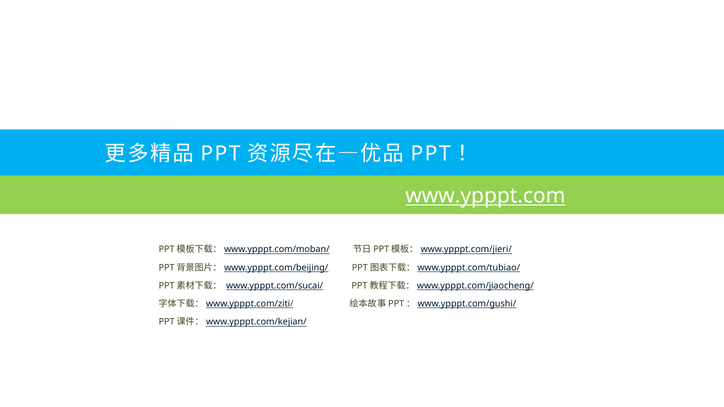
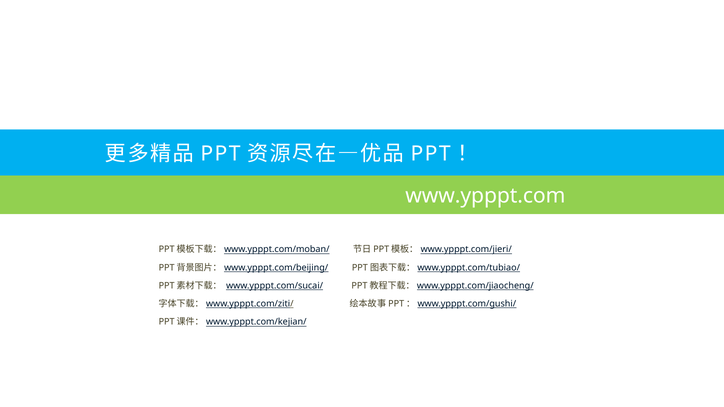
www.ypppt.com underline: present -> none
